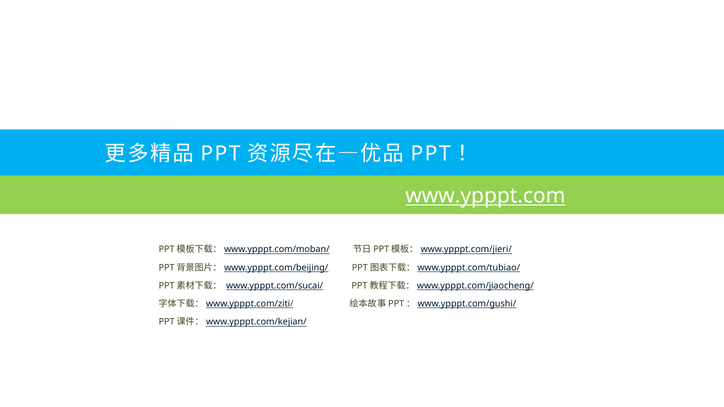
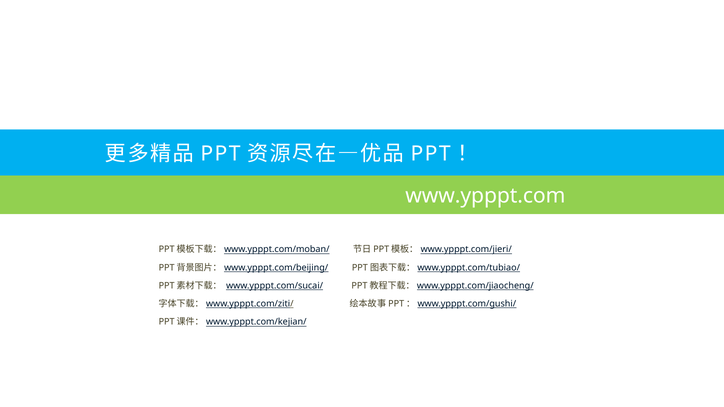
www.ypppt.com underline: present -> none
